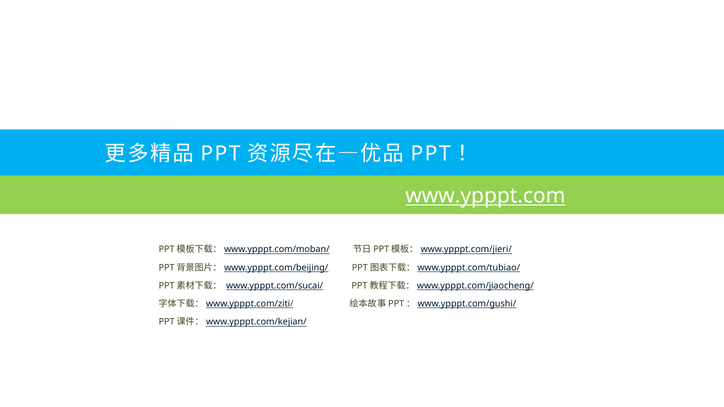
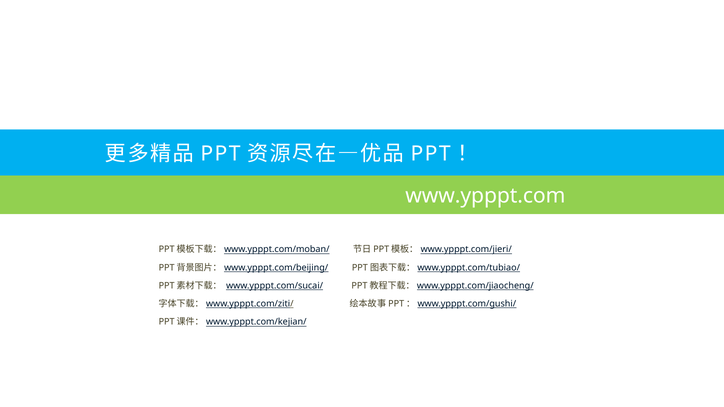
www.ypppt.com underline: present -> none
